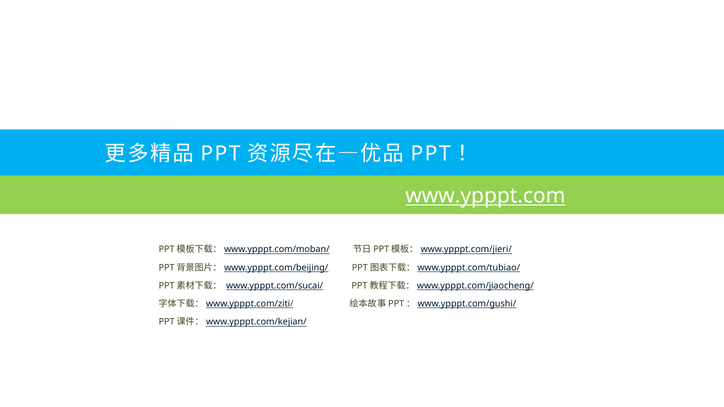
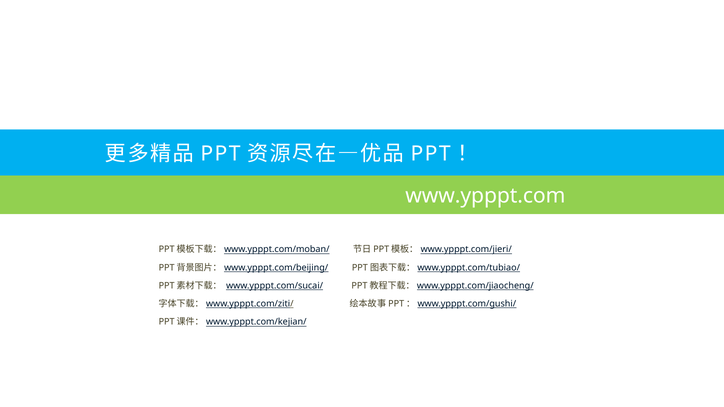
www.ypppt.com underline: present -> none
